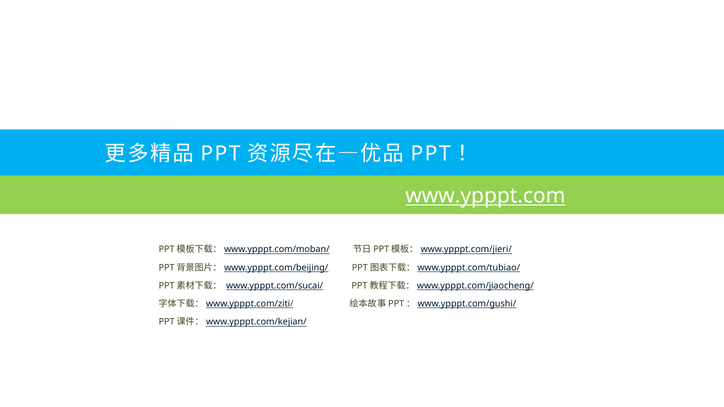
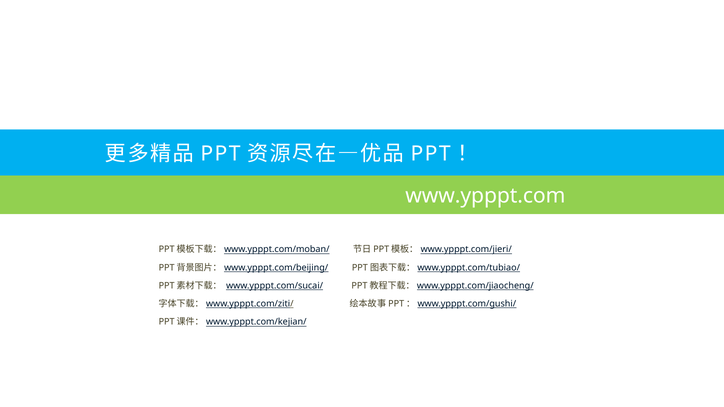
www.ypppt.com underline: present -> none
